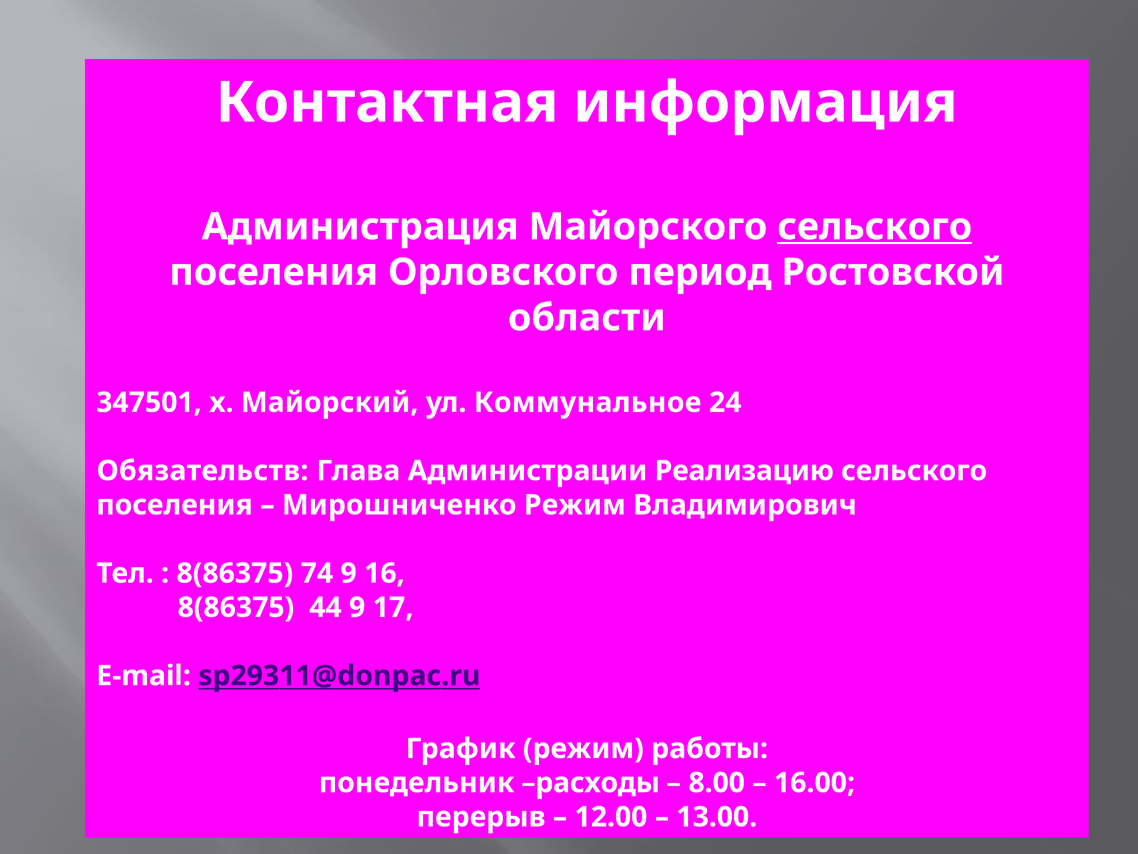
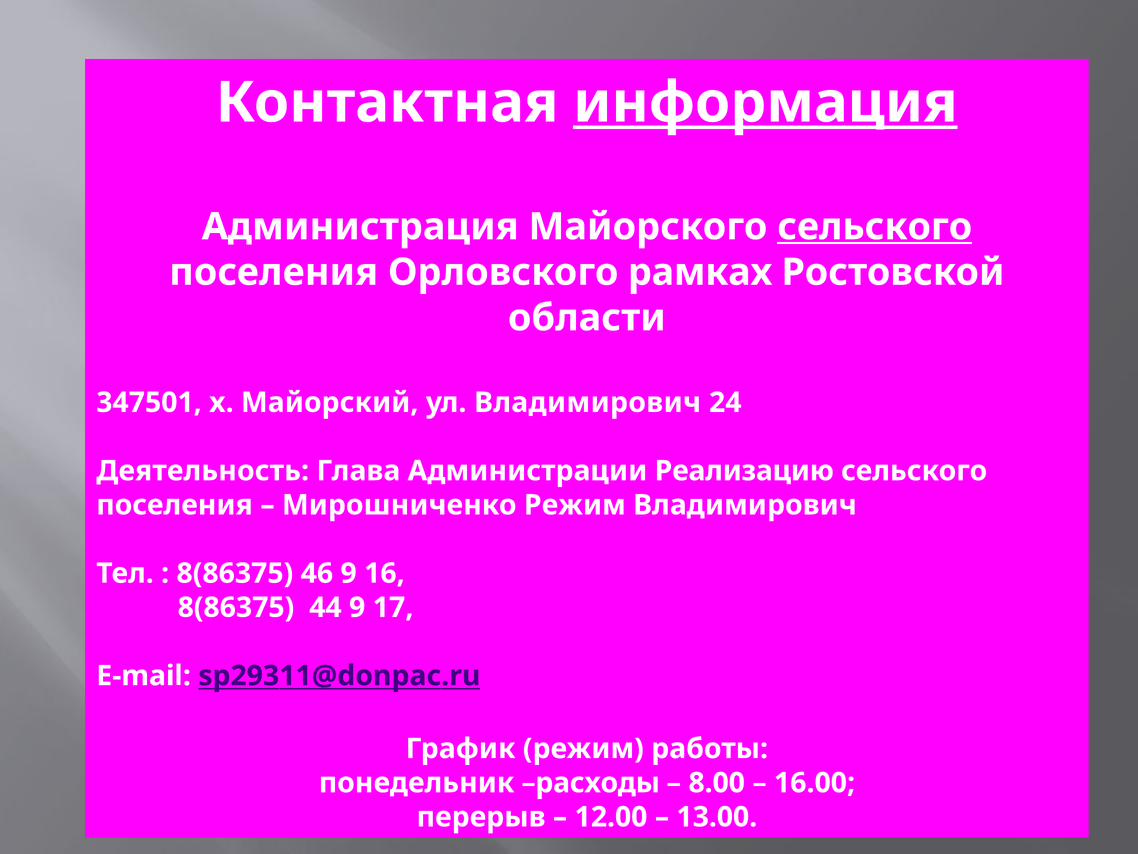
информация underline: none -> present
период: период -> рамках
ул Коммунальное: Коммунальное -> Владимирович
Обязательств: Обязательств -> Деятельность
74: 74 -> 46
